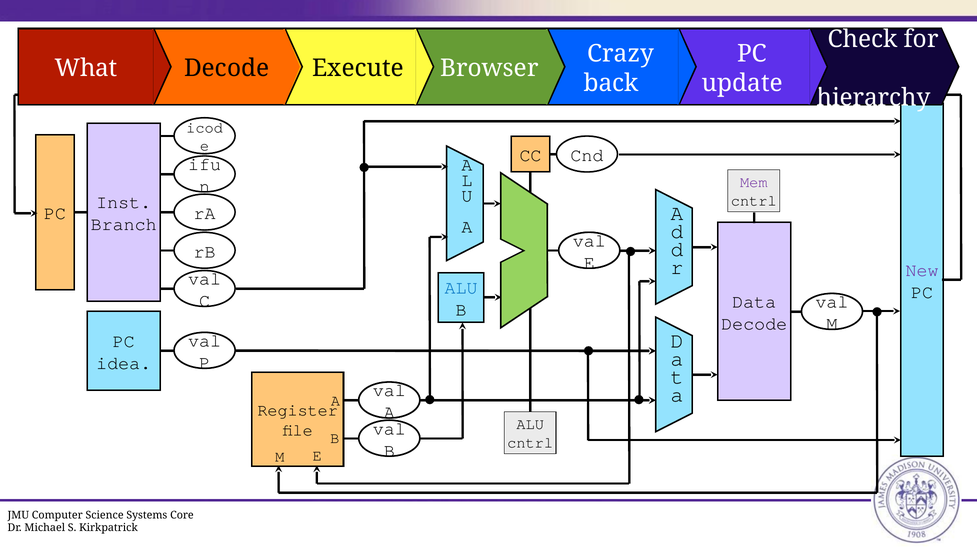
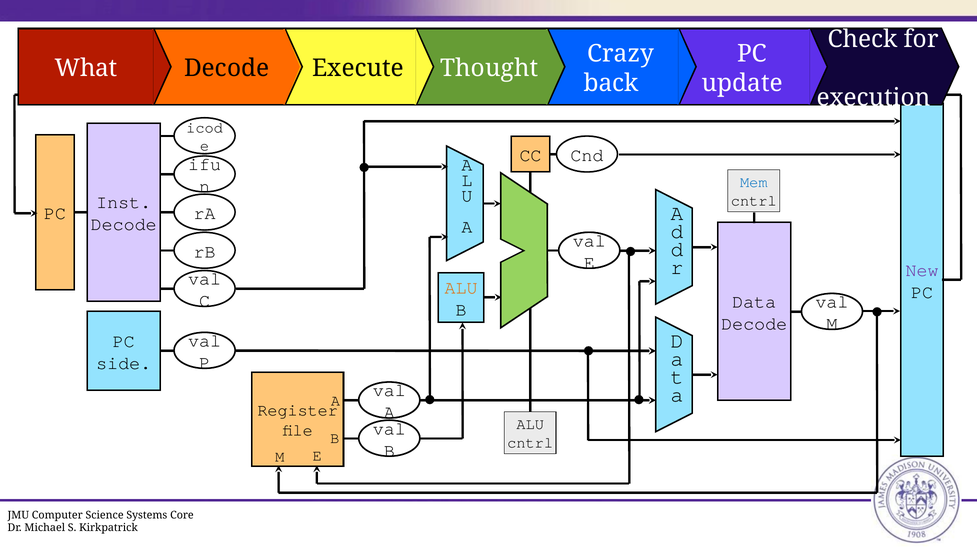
Browser: Browser -> Thought
hierarchy: hierarchy -> execution
Mem colour: purple -> blue
Branch at (124, 224): Branch -> Decode
ALU at (461, 288) colour: blue -> orange
idea: idea -> side
